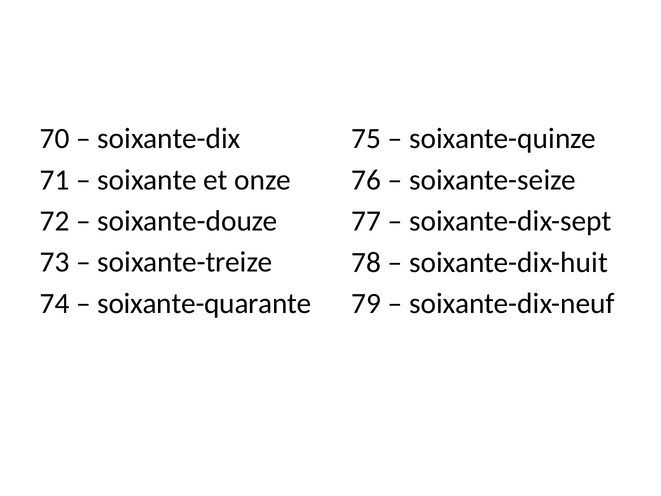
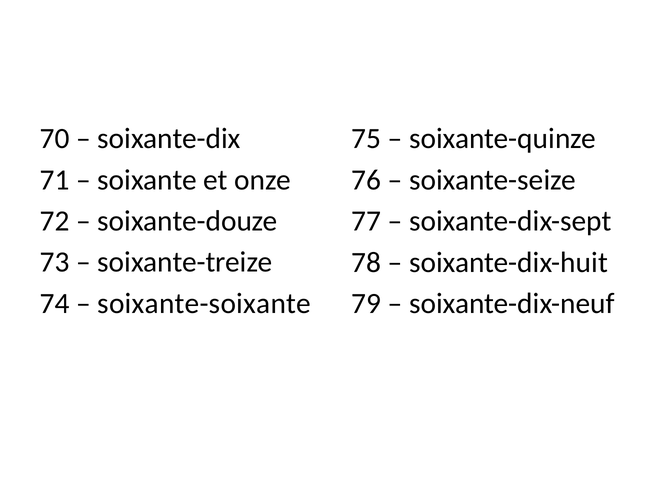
soixante-quarante: soixante-quarante -> soixante-soixante
